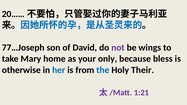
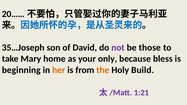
77…Joseph: 77…Joseph -> 35…Joseph
wings: wings -> those
otherwise: otherwise -> beginning
her colour: blue -> orange
the colour: blue -> orange
Their: Their -> Build
